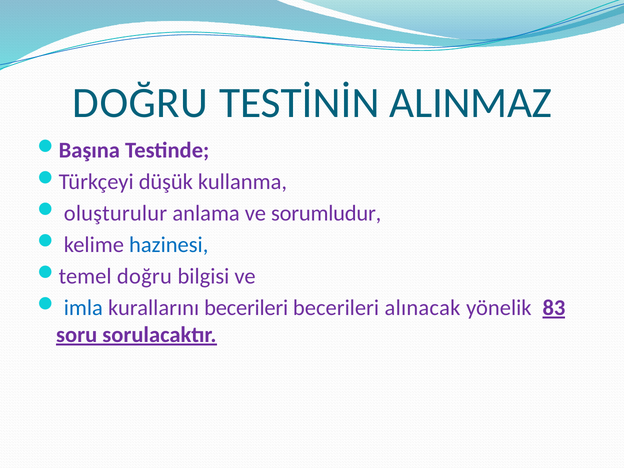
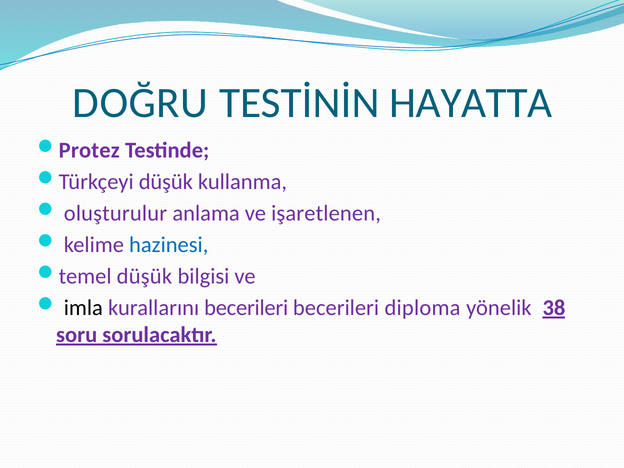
ALINMAZ: ALINMAZ -> HAYATTA
Başına: Başına -> Protez
sorumludur: sorumludur -> işaretlenen
temel doğru: doğru -> düşük
imla colour: blue -> black
alınacak: alınacak -> diploma
83: 83 -> 38
